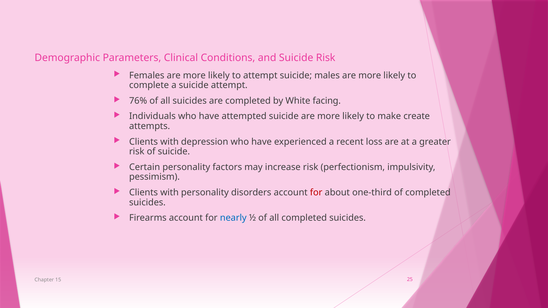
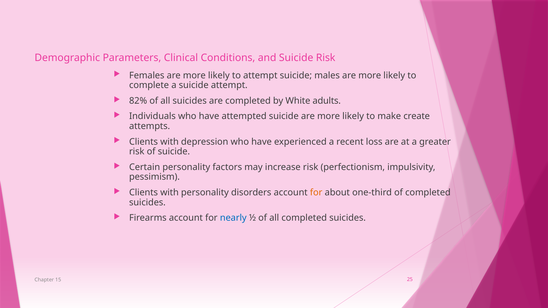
76%: 76% -> 82%
facing: facing -> adults
for at (316, 193) colour: red -> orange
